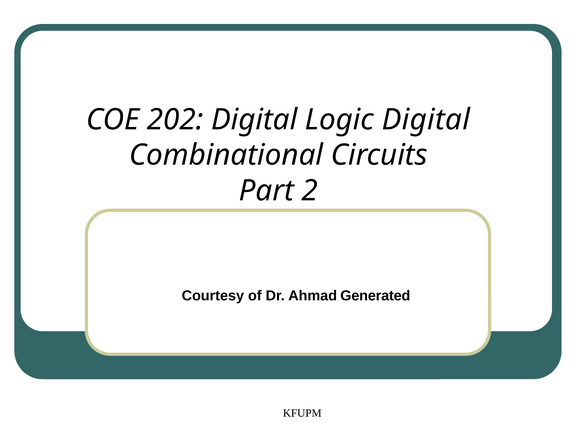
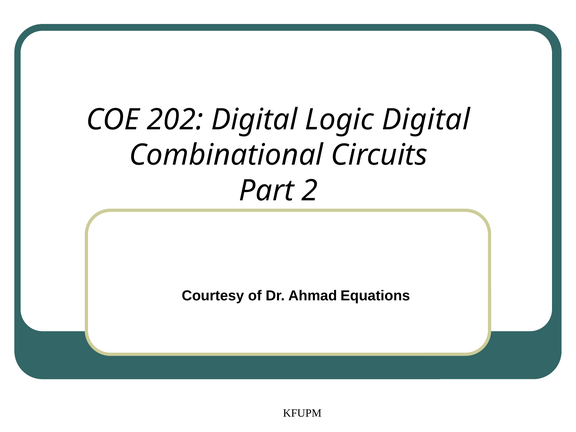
Generated: Generated -> Equations
